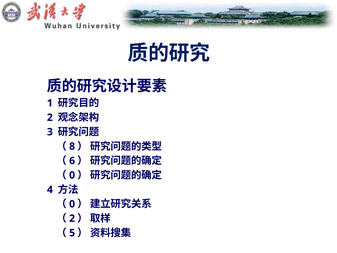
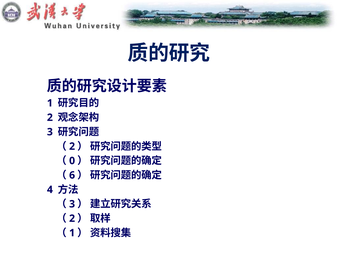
8 at (72, 146): 8 -> 2
6: 6 -> 0
0 at (72, 175): 0 -> 6
0 at (72, 204): 0 -> 3
5 at (72, 233): 5 -> 1
